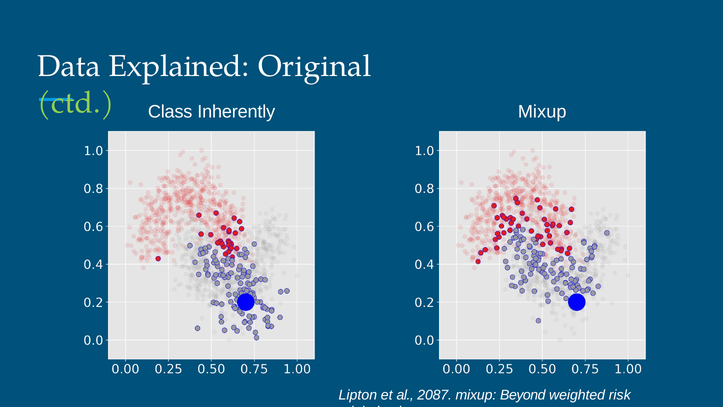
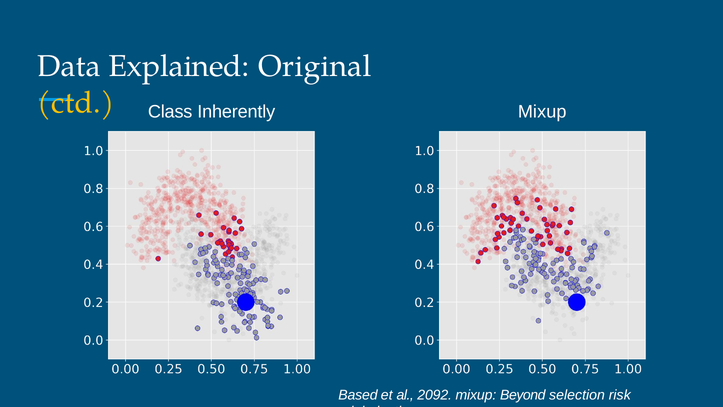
ctd colour: light green -> yellow
Lipton: Lipton -> Based
2087: 2087 -> 2092
weighted: weighted -> selection
